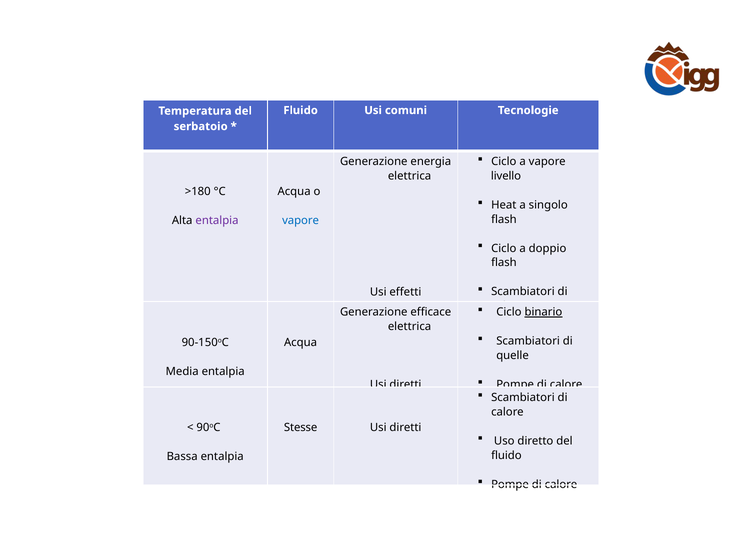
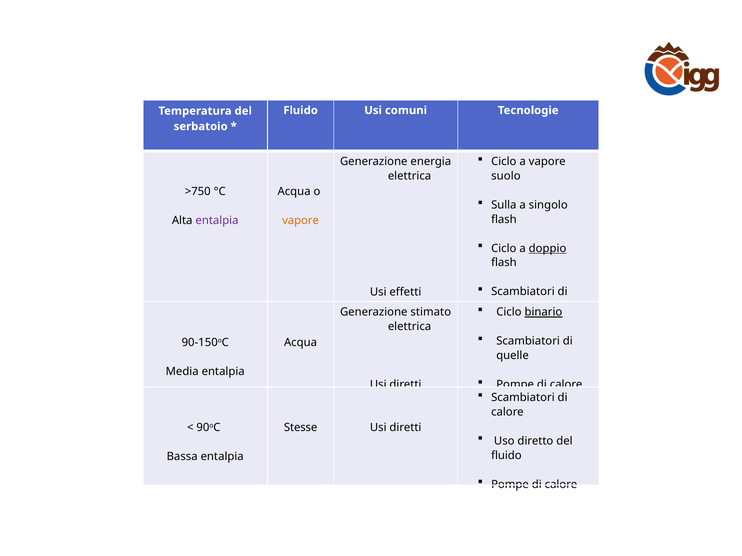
livello: livello -> suolo
>180: >180 -> >750
Heat: Heat -> Sulla
vapore at (301, 221) colour: blue -> orange
doppio underline: none -> present
efficace: efficace -> stimato
